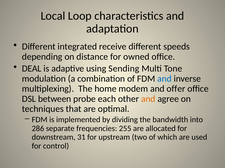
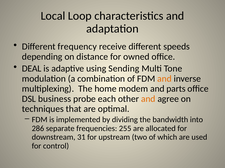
integrated: integrated -> frequency
and at (164, 79) colour: blue -> orange
offer: offer -> parts
between: between -> business
